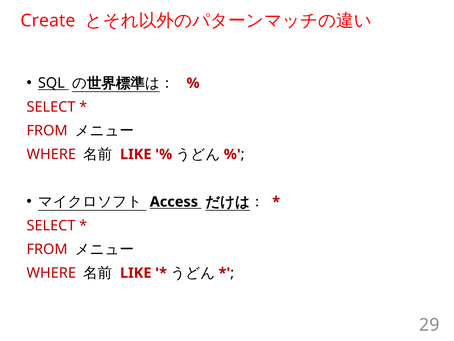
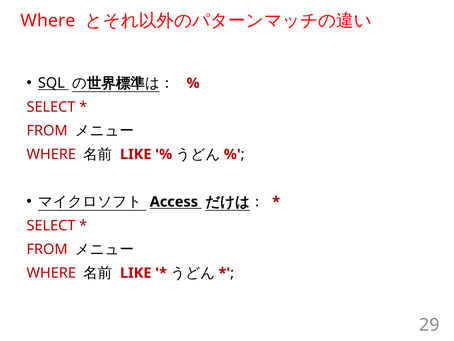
Create at (48, 21): Create -> Where
